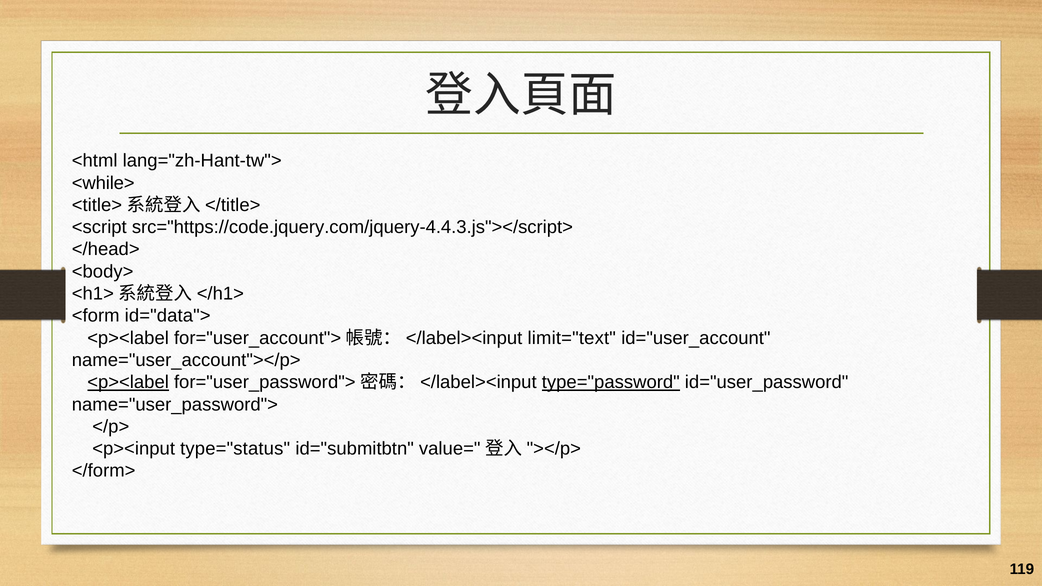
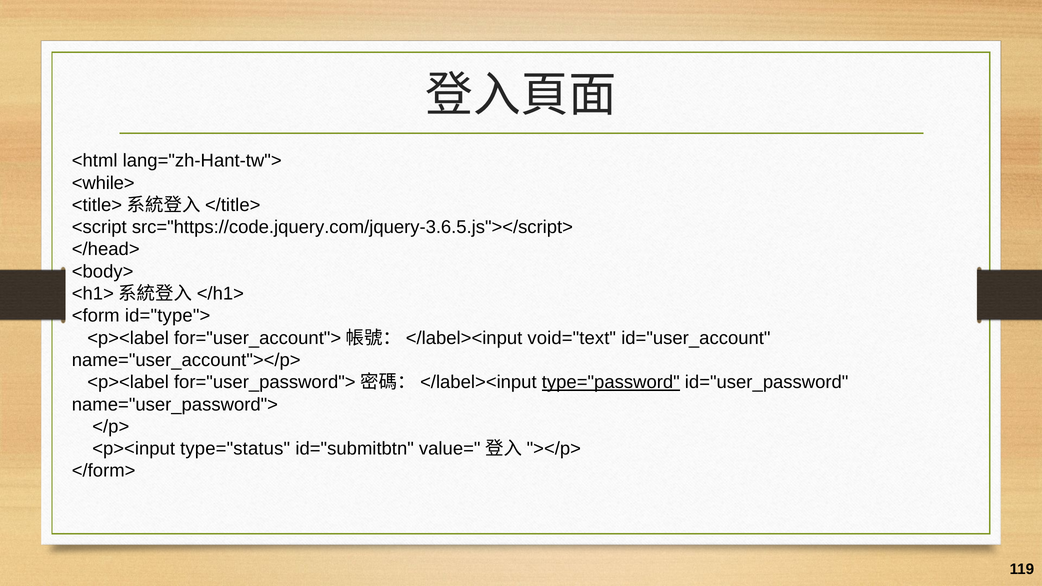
src="https://code.jquery.com/jquery-4.4.3.js"></script>: src="https://code.jquery.com/jquery-4.4.3.js"></script> -> src="https://code.jquery.com/jquery-3.6.5.js"></script>
id="data">: id="data"> -> id="type">
limit="text: limit="text -> void="text
<p><label at (128, 382) underline: present -> none
